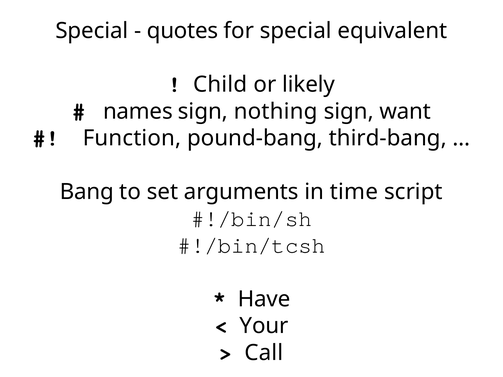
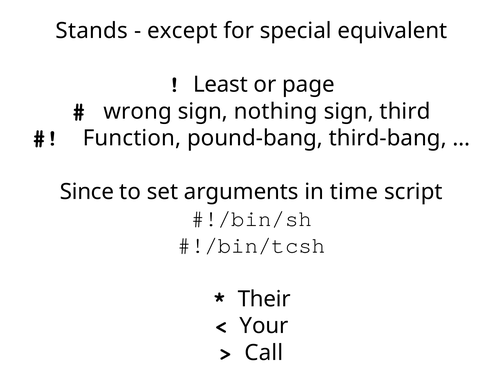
Special at (92, 31): Special -> Stands
quotes: quotes -> except
Child: Child -> Least
likely: likely -> page
names: names -> wrong
want: want -> third
Bang: Bang -> Since
Have: Have -> Their
